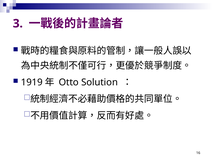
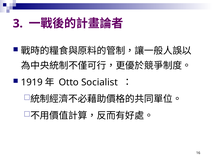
Solution: Solution -> Socialist
